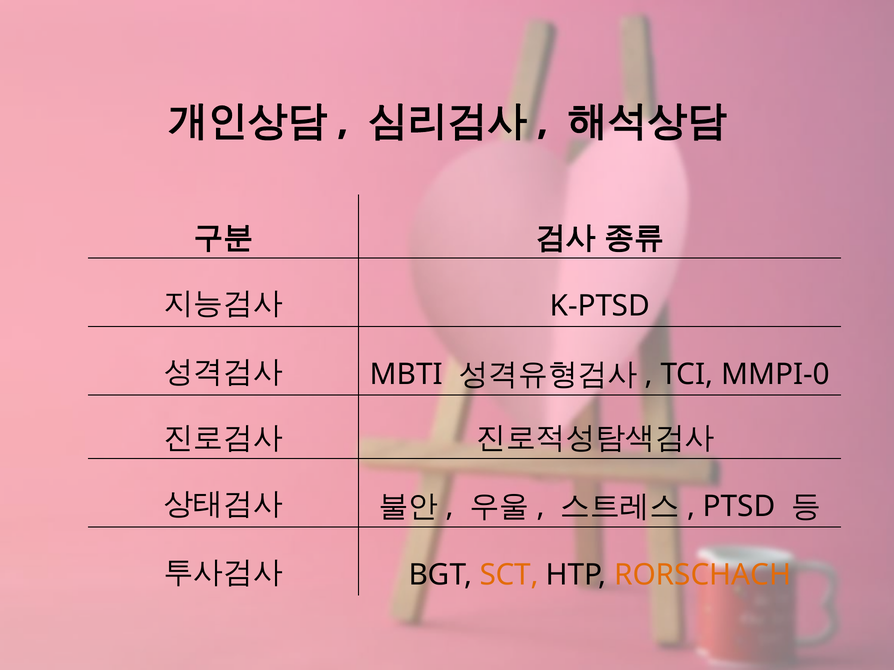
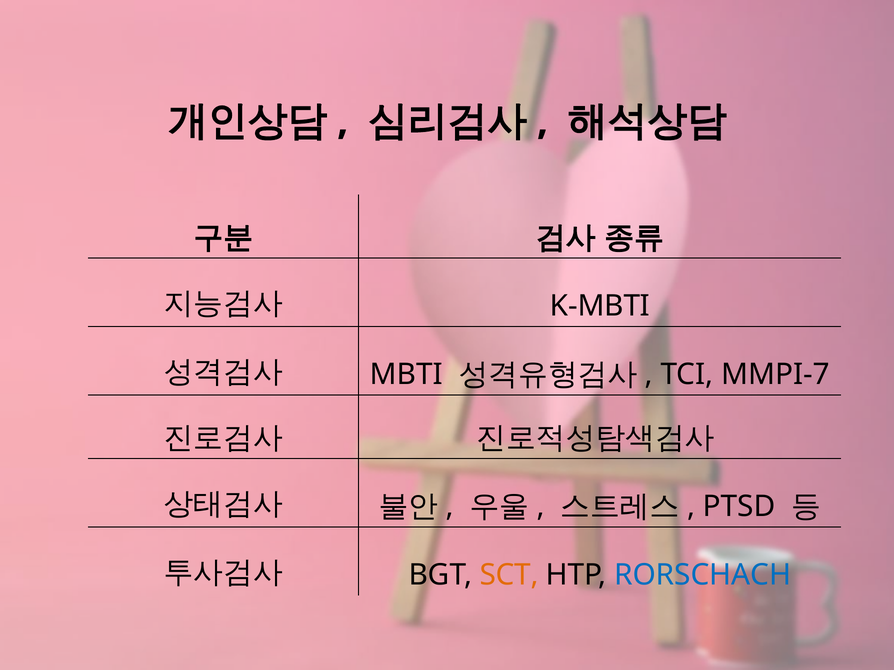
K-PTSD: K-PTSD -> K-MBTI
MMPI-0: MMPI-0 -> MMPI-7
RORSCHACH colour: orange -> blue
